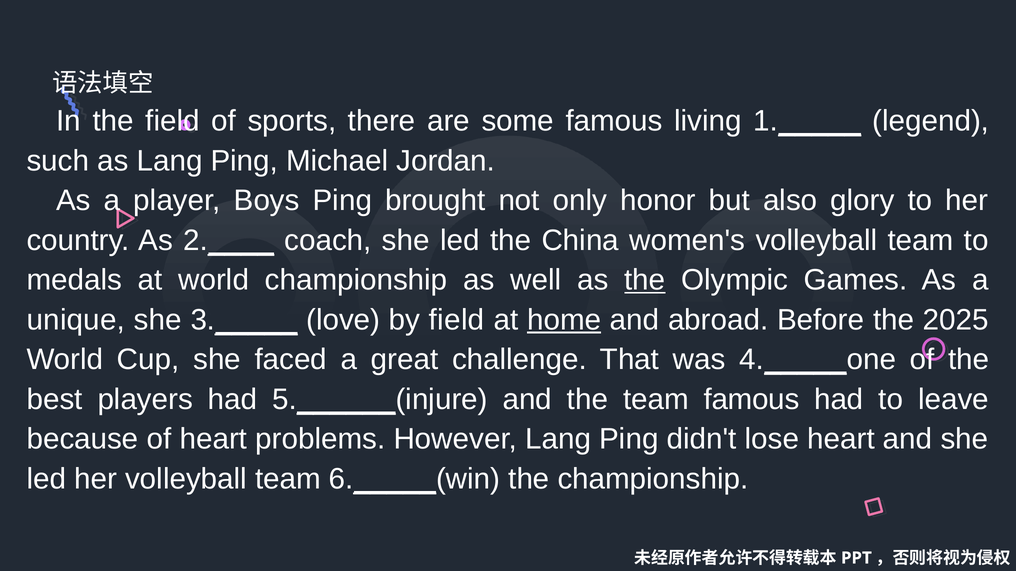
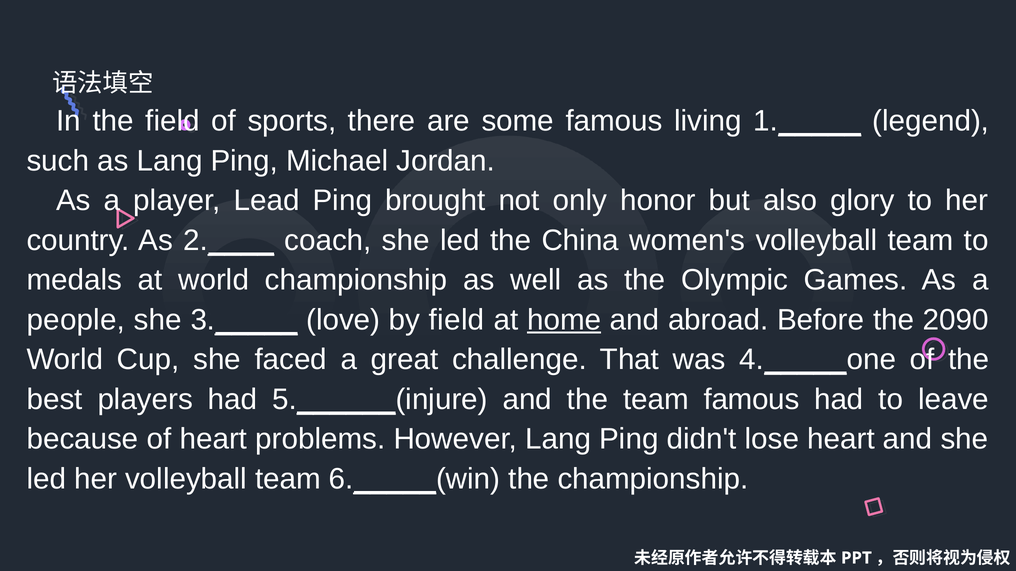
Boys: Boys -> Lead
the at (645, 280) underline: present -> none
unique: unique -> people
2025: 2025 -> 2090
